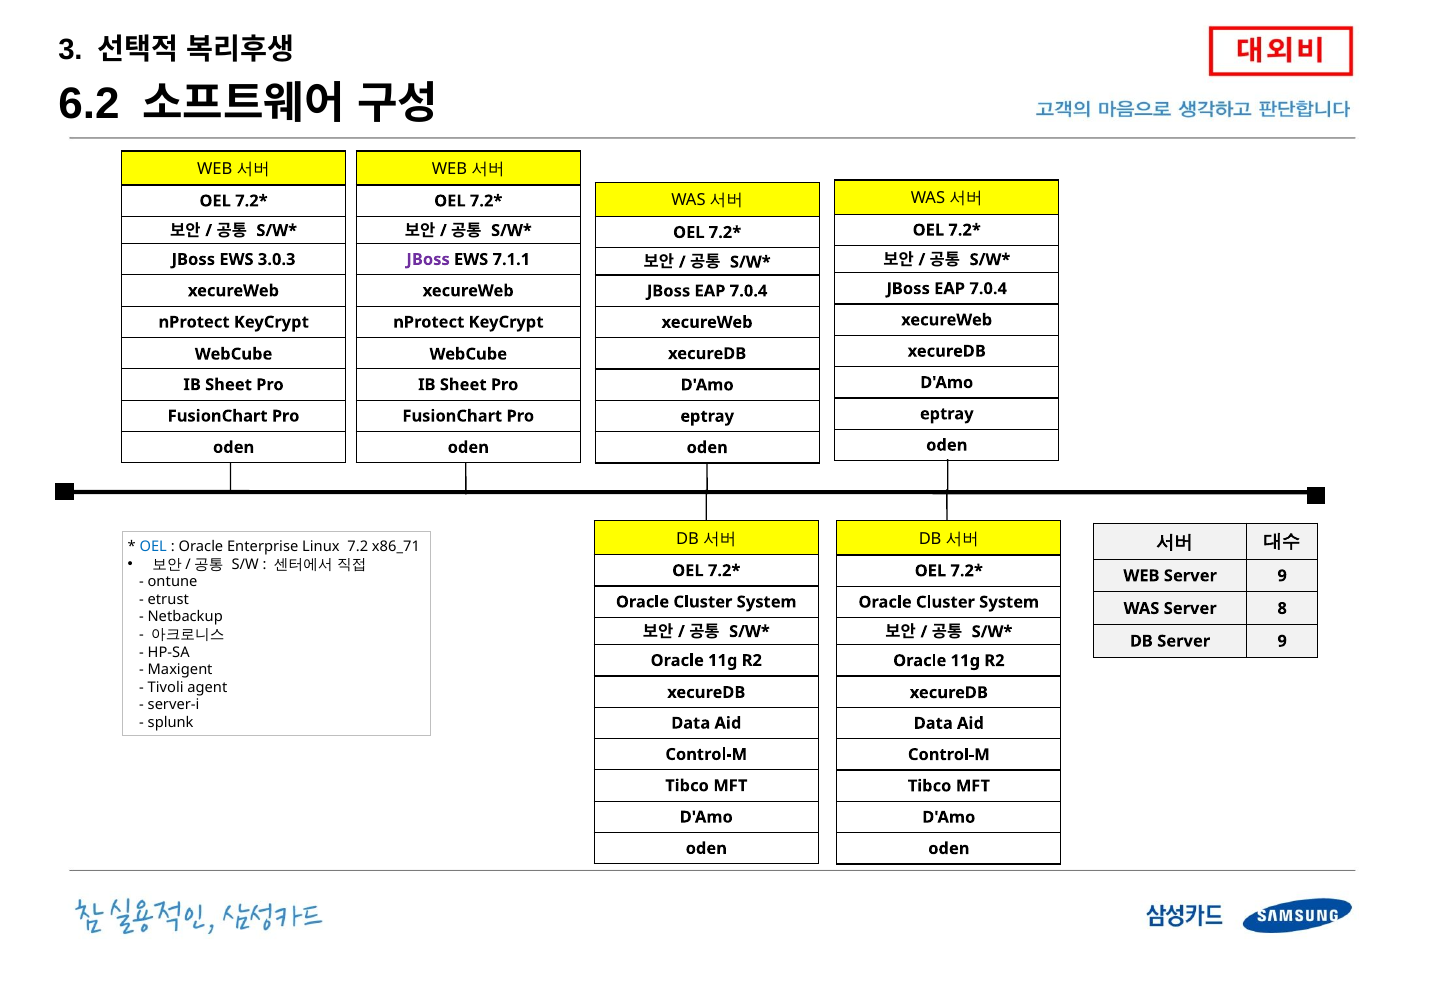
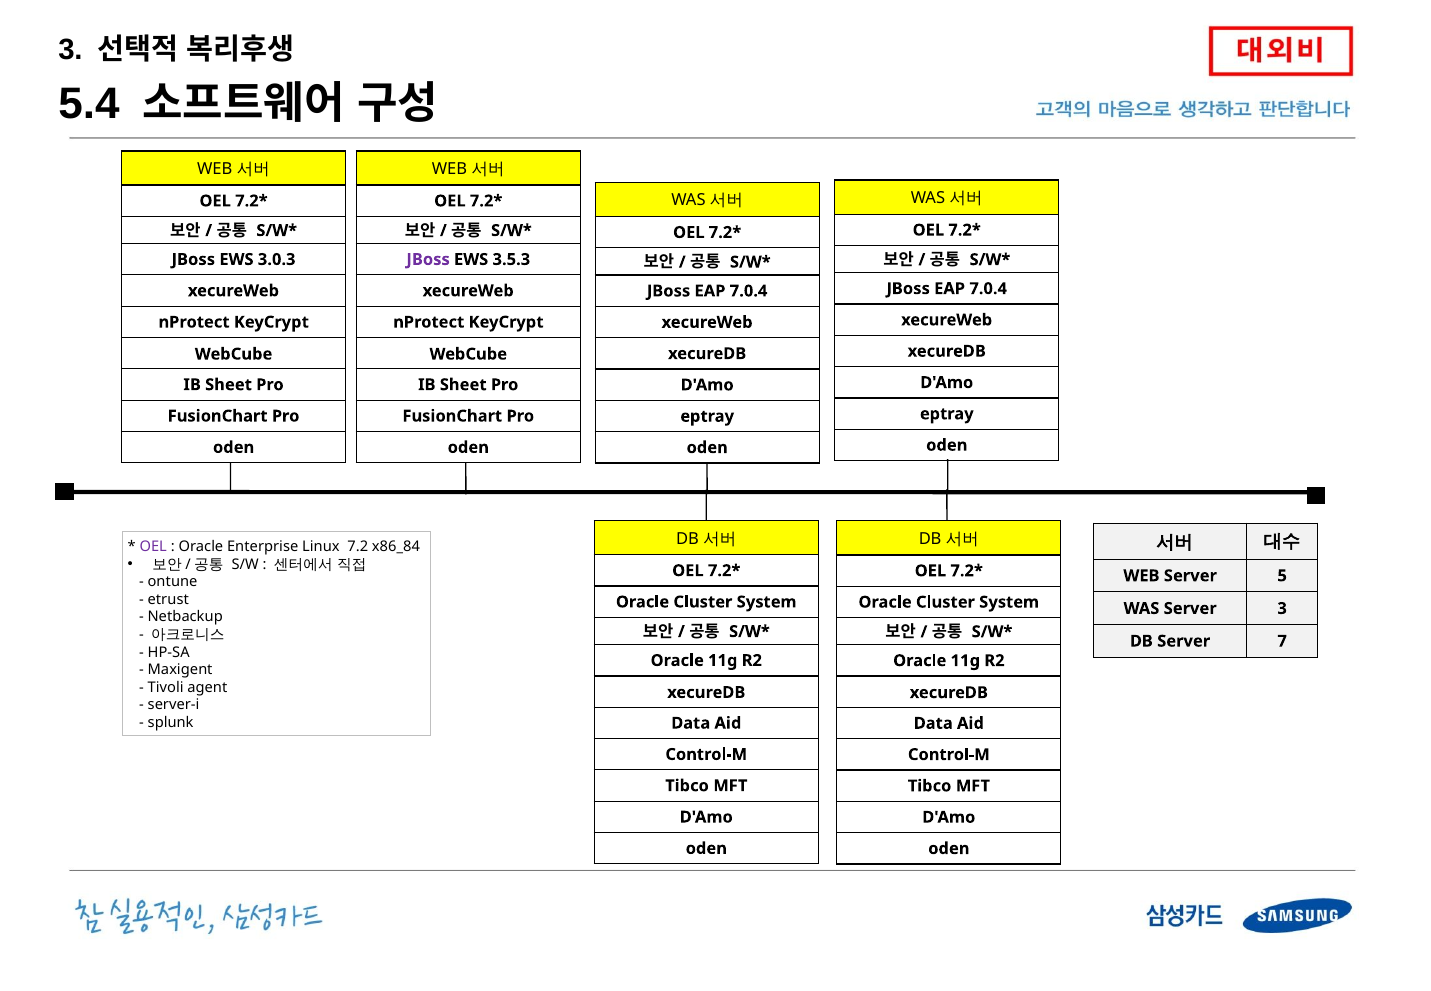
6.2: 6.2 -> 5.4
7.1.1: 7.1.1 -> 3.5.3
OEL at (153, 547) colour: blue -> purple
x86_71: x86_71 -> x86_84
WEB Server 9: 9 -> 5
Server 8: 8 -> 3
DB Server 9: 9 -> 7
